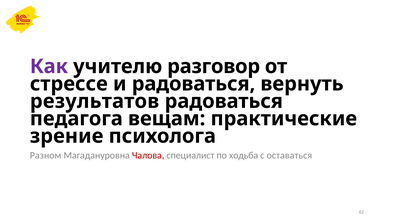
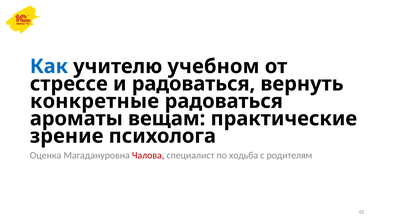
Как colour: purple -> blue
разговор: разговор -> учебном
результатов: результатов -> конкретные
педагога: педагога -> ароматы
Разном: Разном -> Оценка
оставаться: оставаться -> родителям
